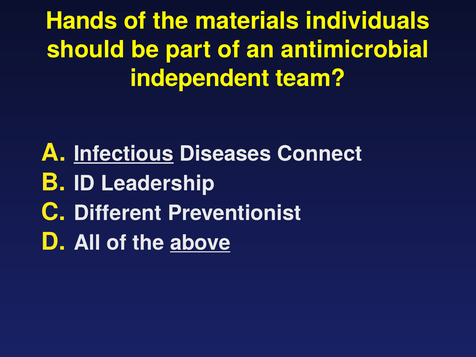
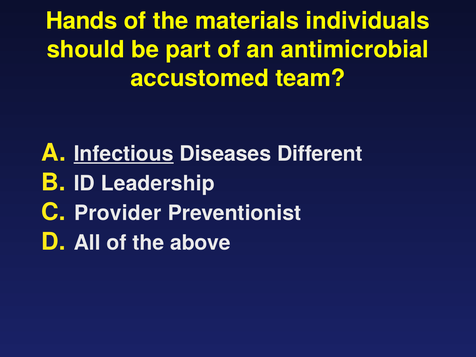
independent: independent -> accustomed
Connect: Connect -> Different
Different: Different -> Provider
above underline: present -> none
